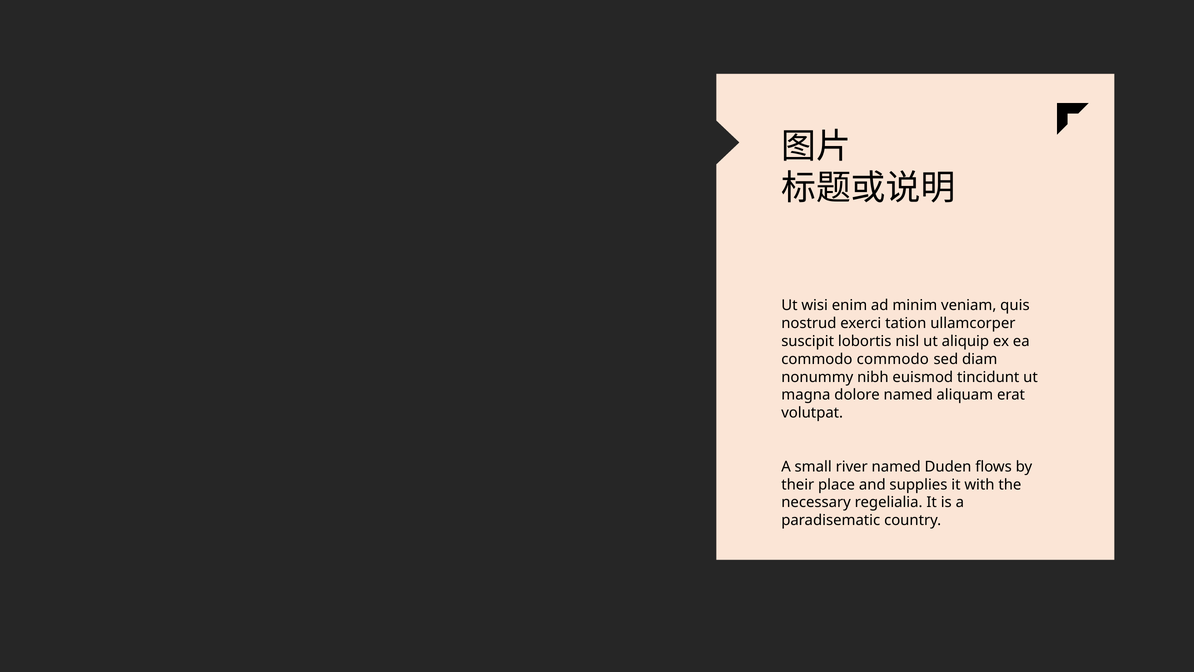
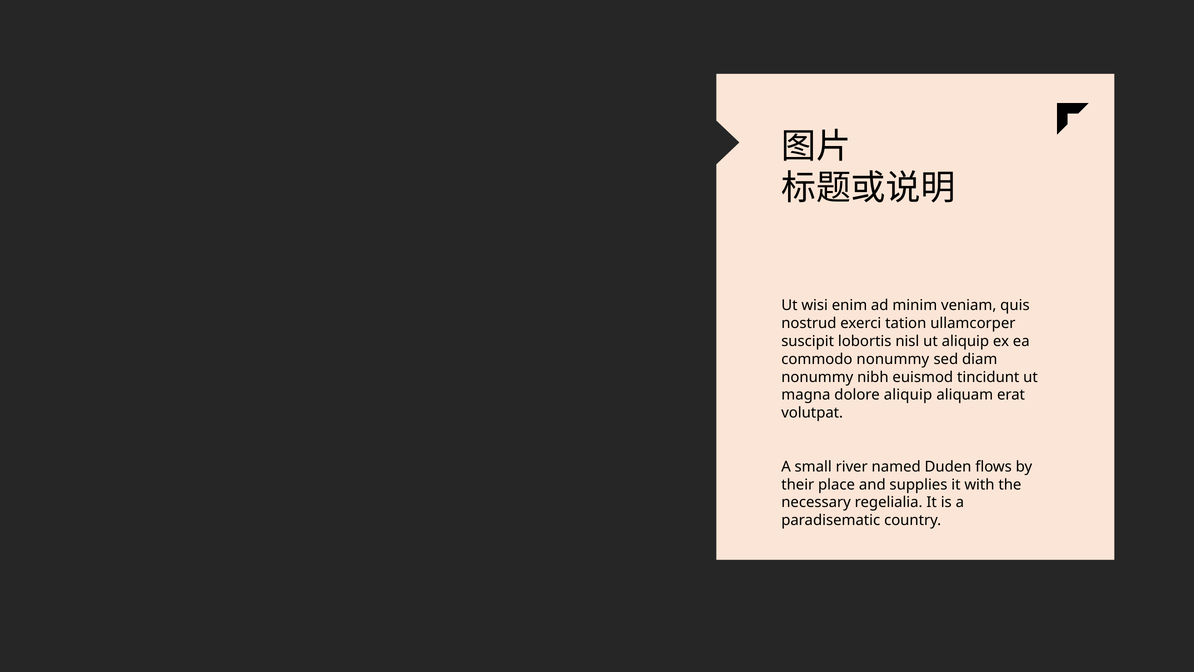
commodo commodo: commodo -> nonummy
dolore named: named -> aliquip
